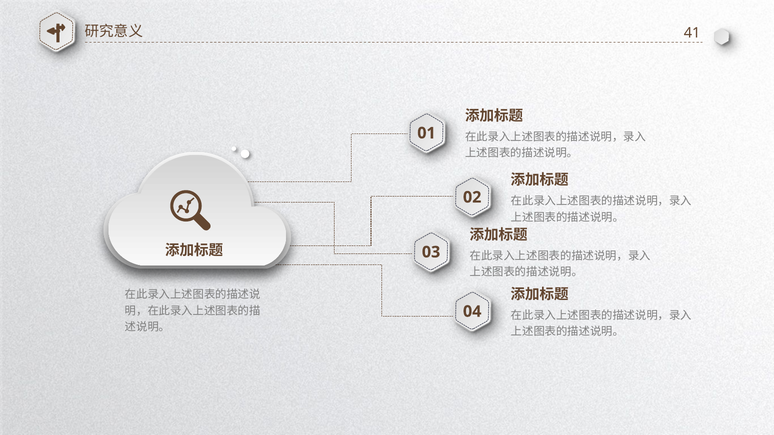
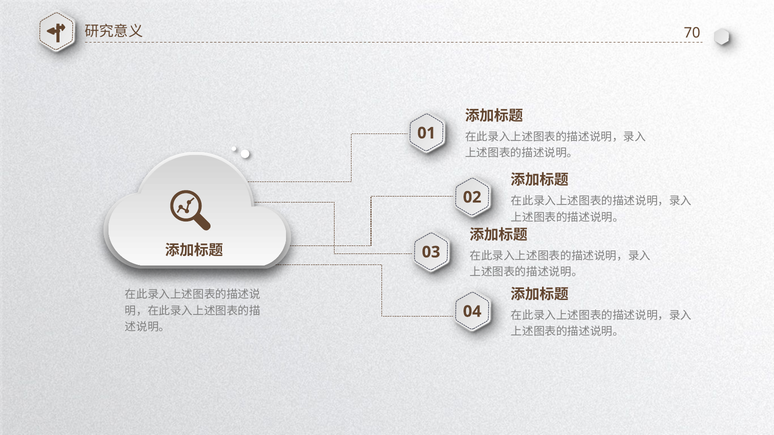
41: 41 -> 70
